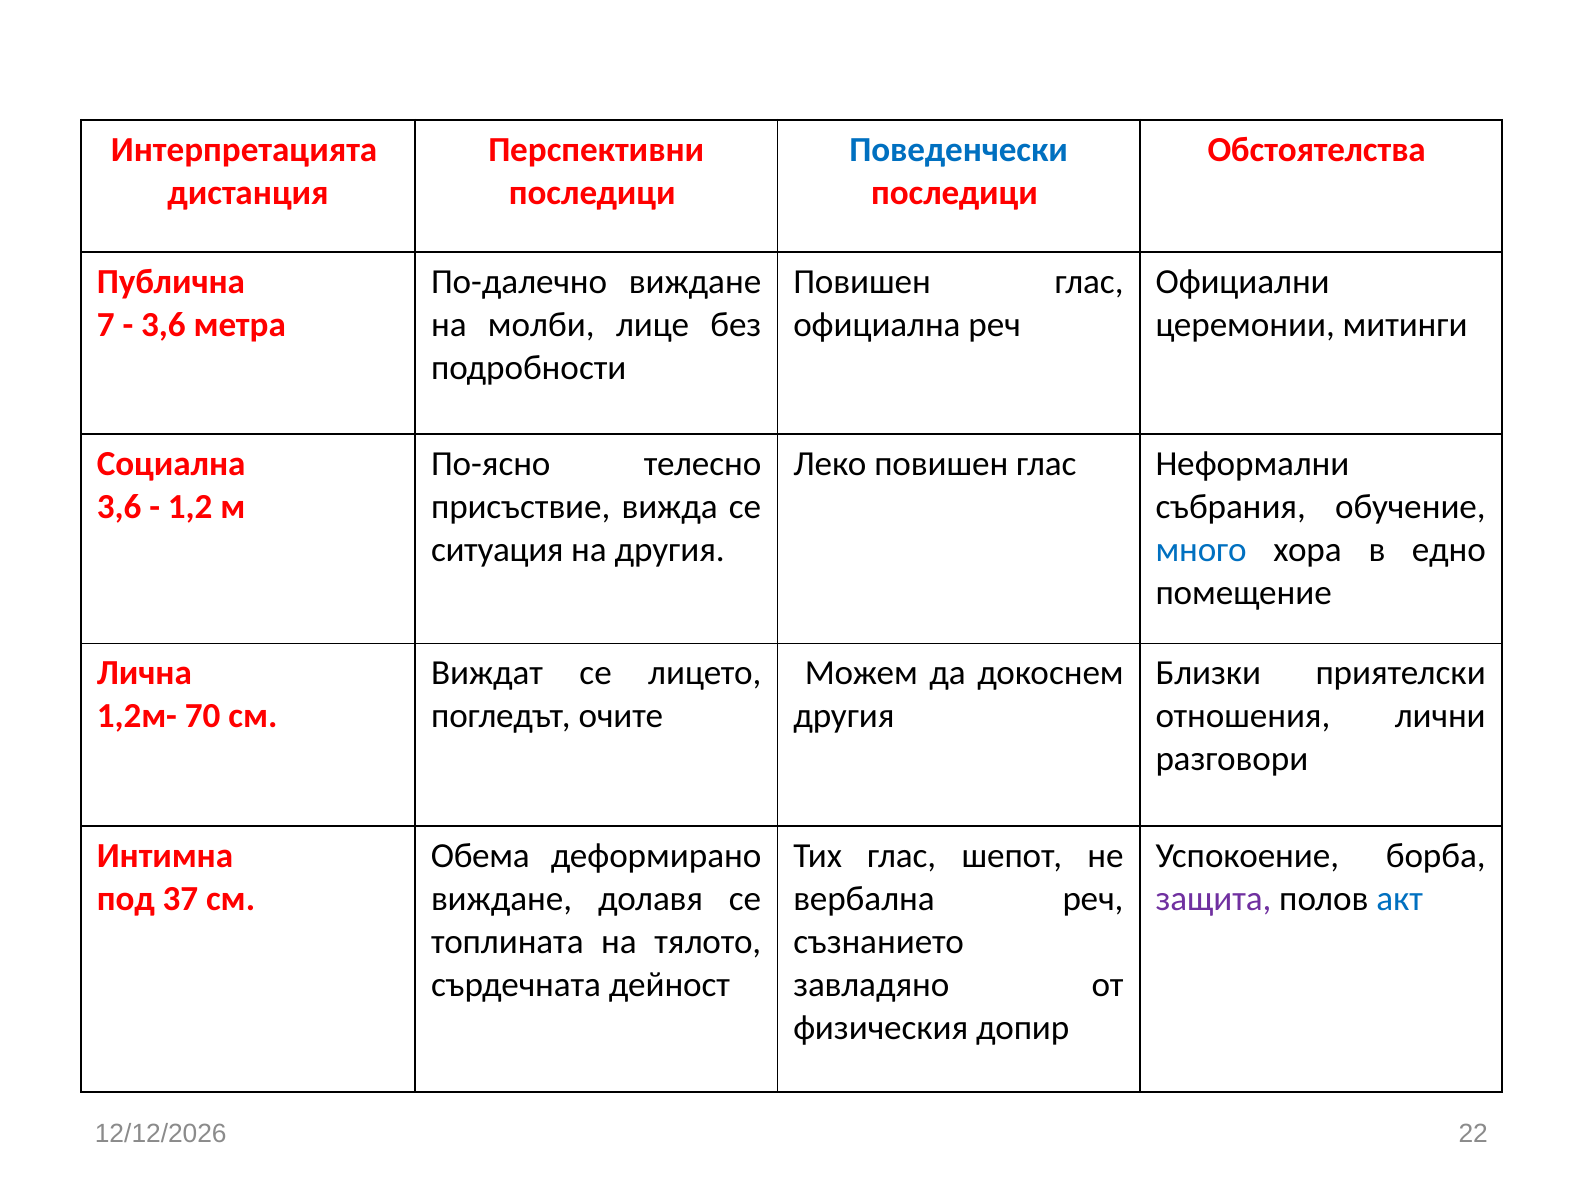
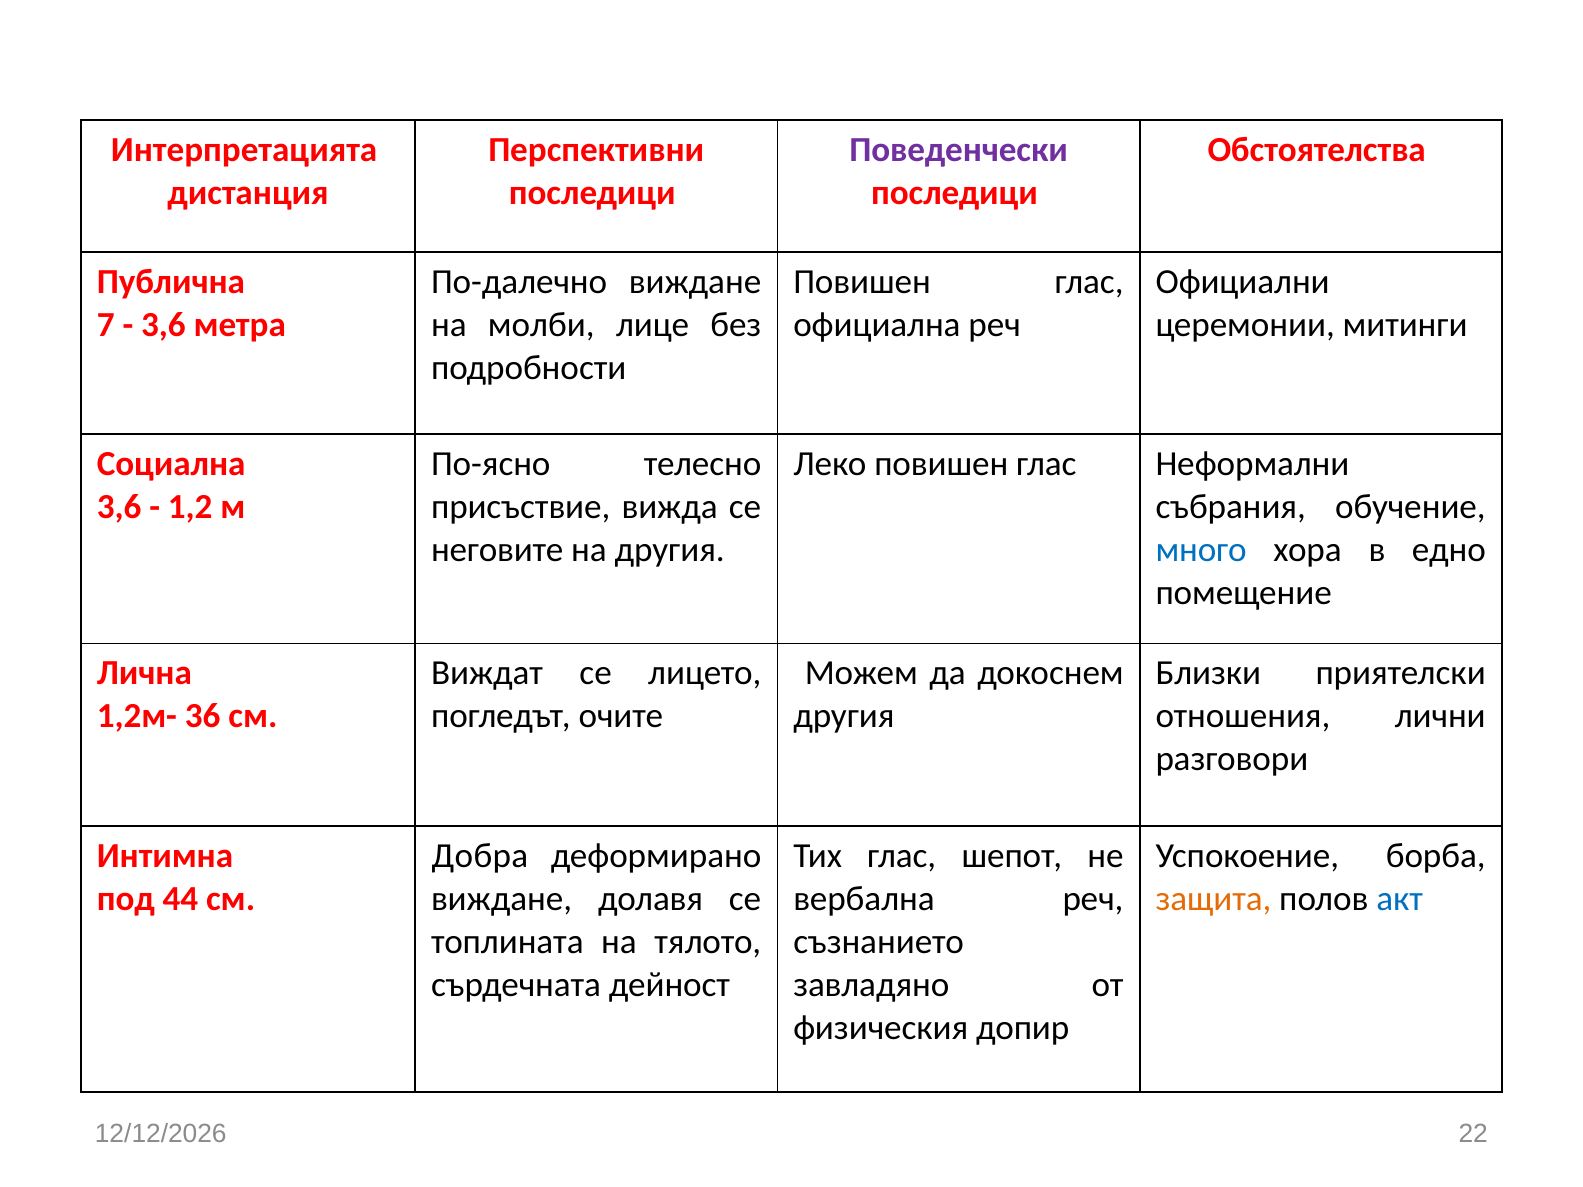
Поведенчески colour: blue -> purple
ситуация: ситуация -> неговите
70: 70 -> 36
Обема: Обема -> Добра
37: 37 -> 44
защита colour: purple -> orange
